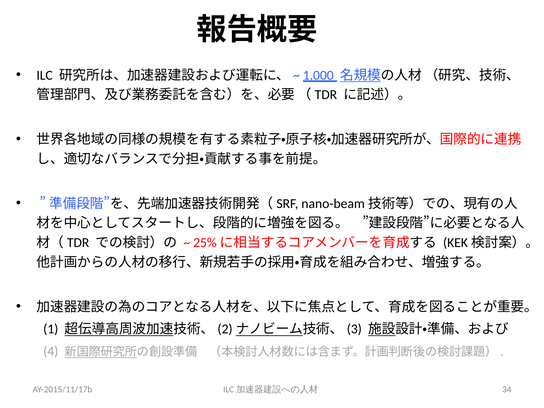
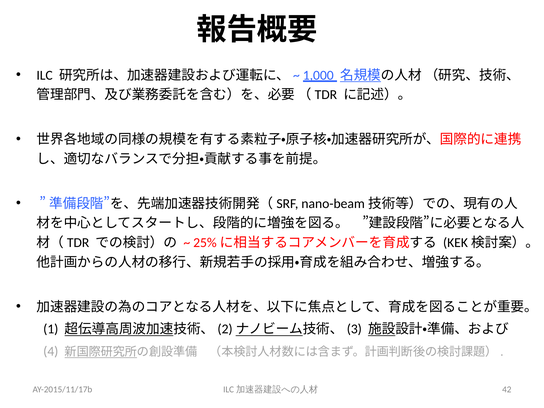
34: 34 -> 42
